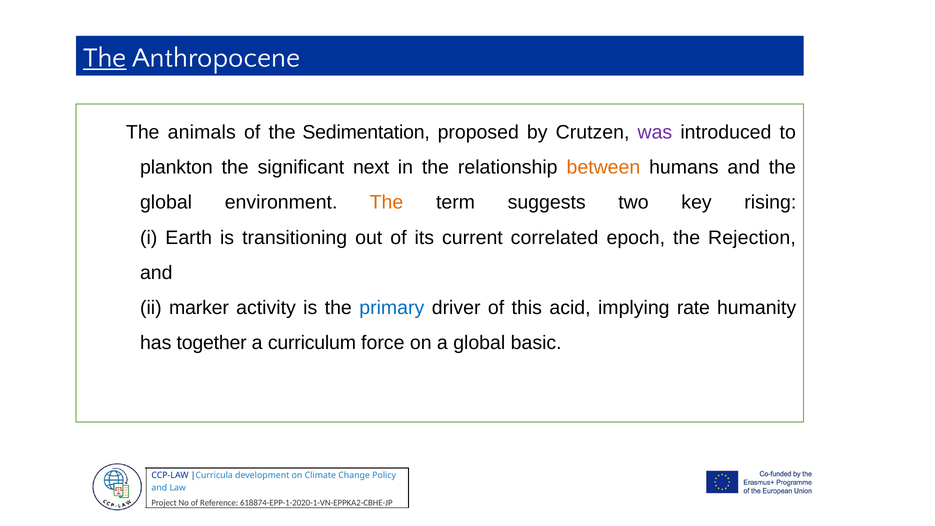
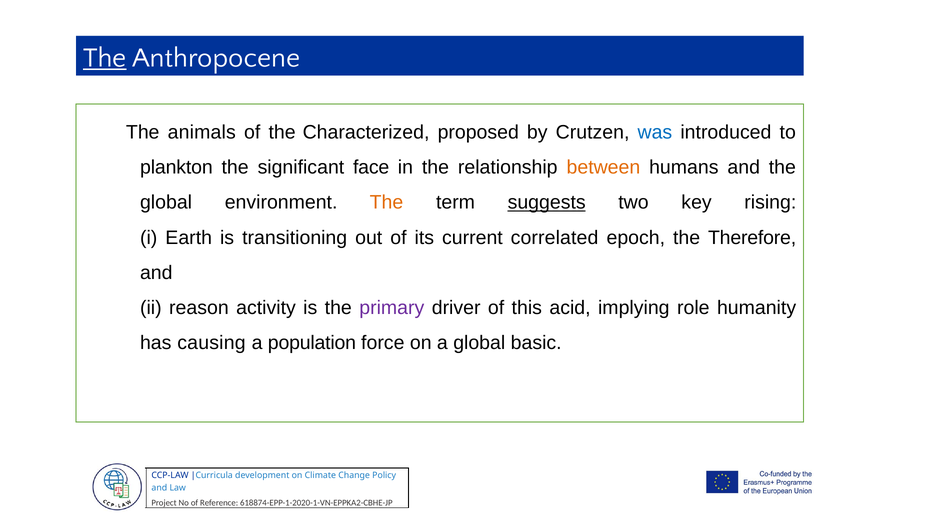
Sedimentation: Sedimentation -> Characterized
was colour: purple -> blue
next: next -> face
suggests underline: none -> present
Rejection: Rejection -> Therefore
marker: marker -> reason
primary colour: blue -> purple
rate: rate -> role
together: together -> causing
curriculum: curriculum -> population
